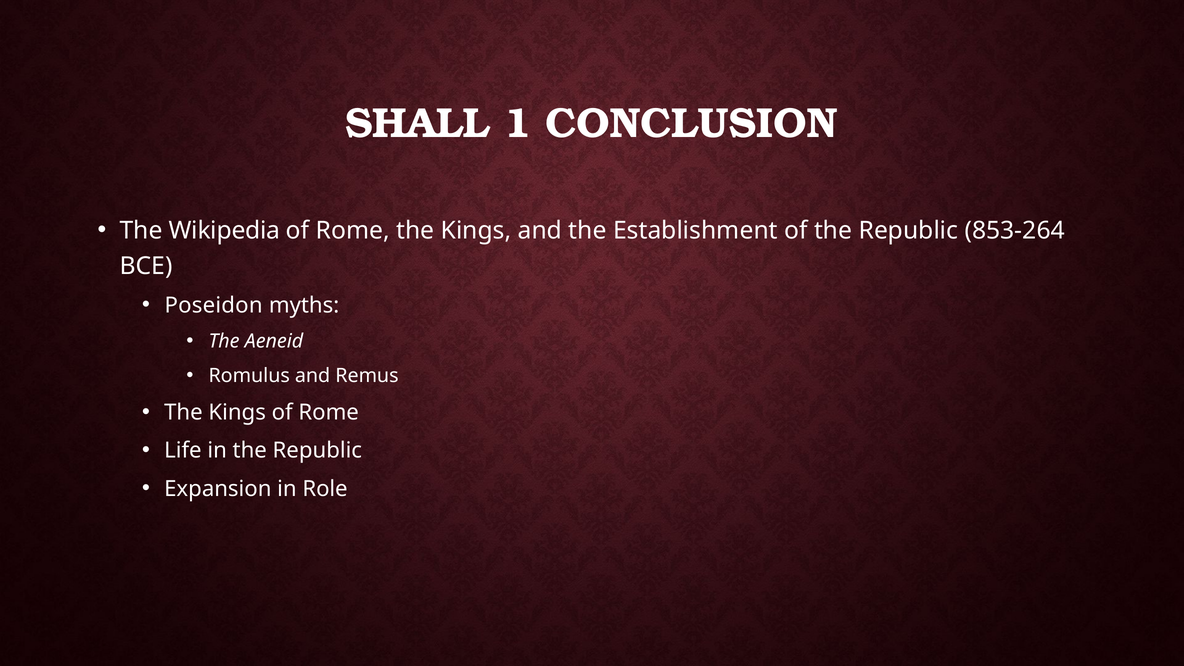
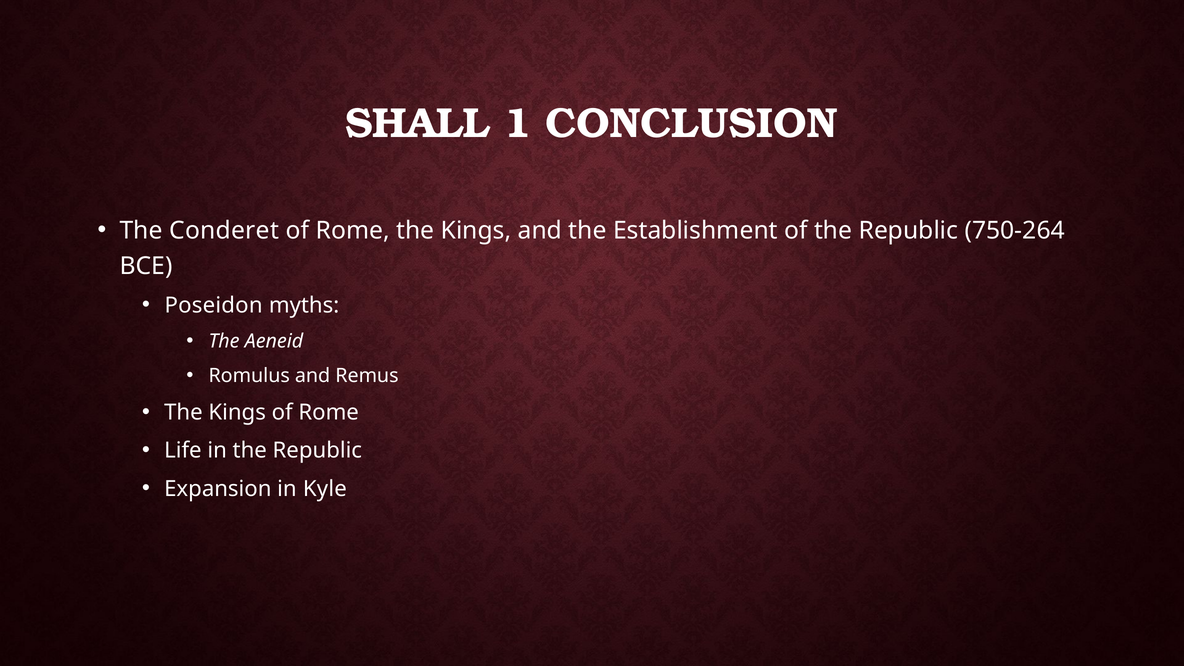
Wikipedia: Wikipedia -> Conderet
853-264: 853-264 -> 750-264
Role: Role -> Kyle
